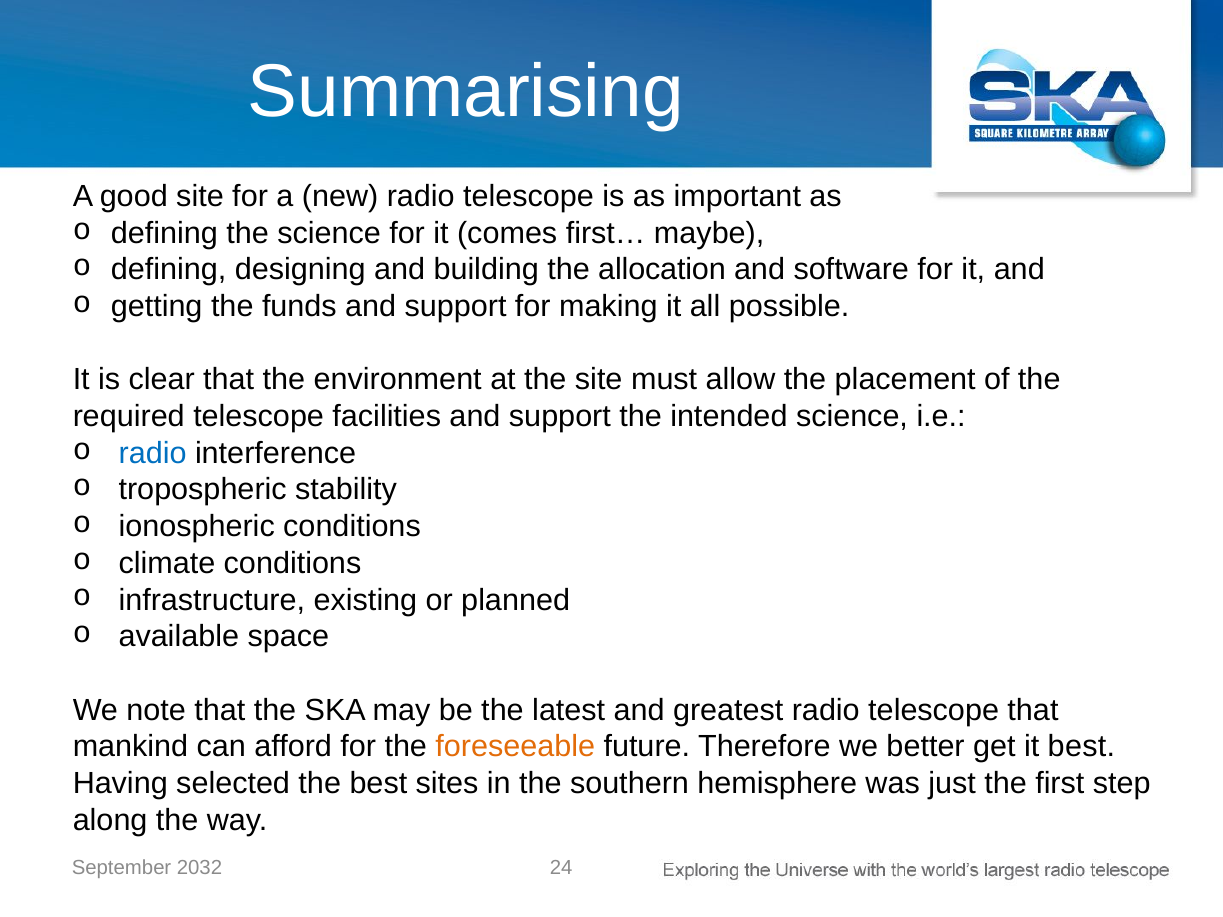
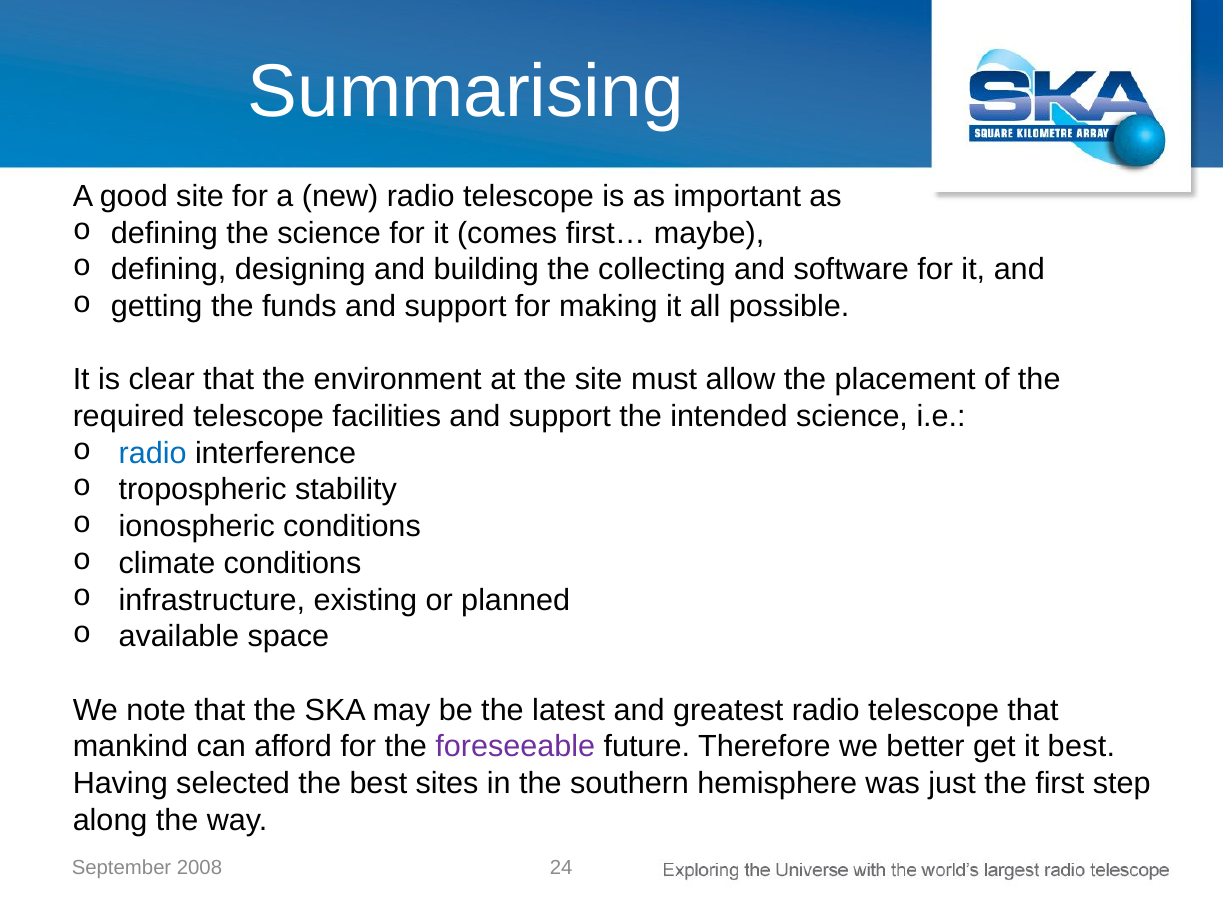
allocation: allocation -> collecting
foreseeable colour: orange -> purple
2032: 2032 -> 2008
